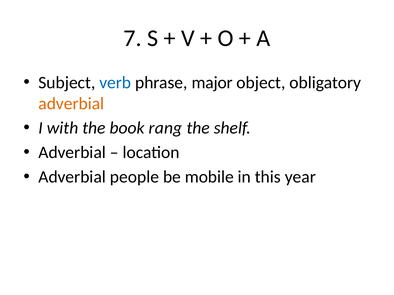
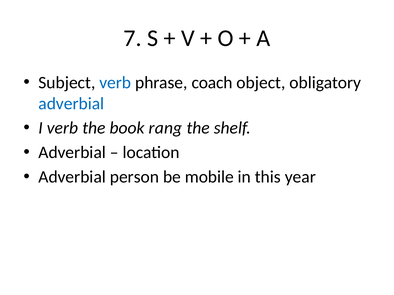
major: major -> coach
adverbial at (71, 104) colour: orange -> blue
I with: with -> verb
people: people -> person
